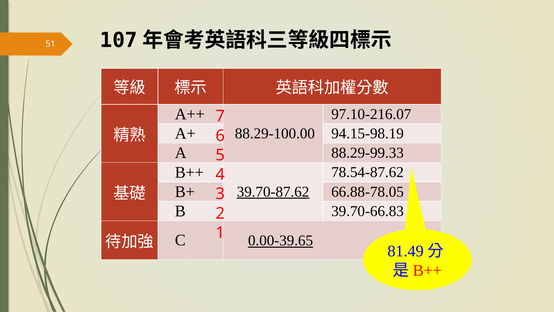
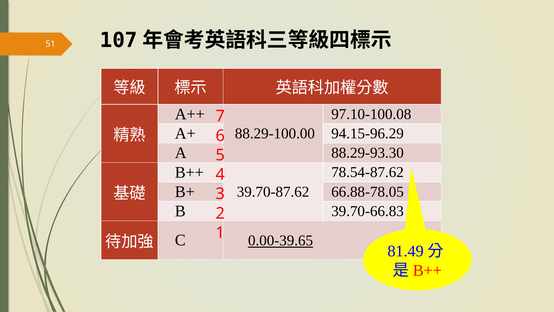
97.10-216.07: 97.10-216.07 -> 97.10-100.08
94.15-98.19: 94.15-98.19 -> 94.15-96.29
88.29-99.33: 88.29-99.33 -> 88.29-93.30
39.70-87.62 underline: present -> none
